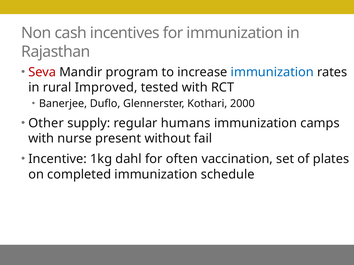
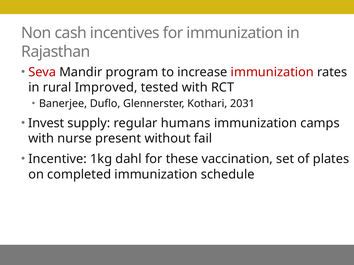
immunization at (272, 72) colour: blue -> red
2000: 2000 -> 2031
Other: Other -> Invest
often: often -> these
